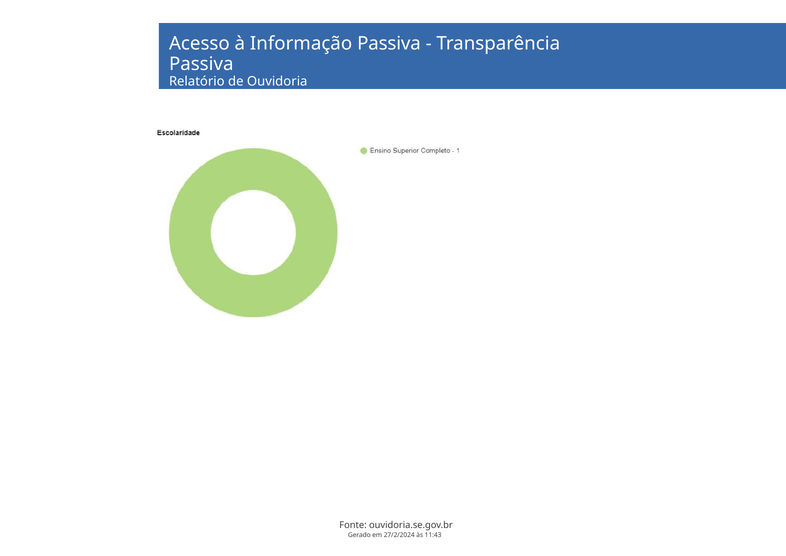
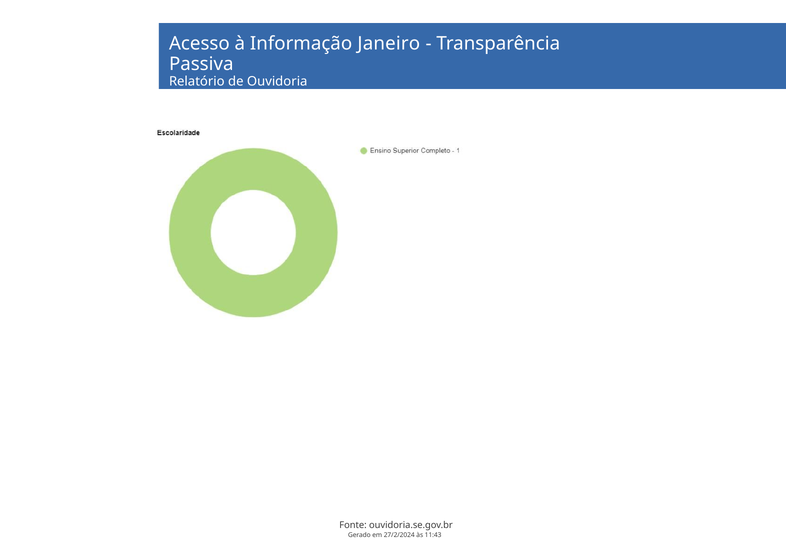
Informação Passiva: Passiva -> Janeiro
